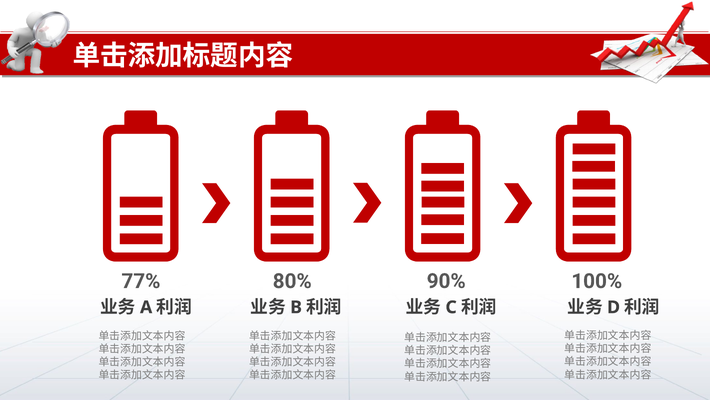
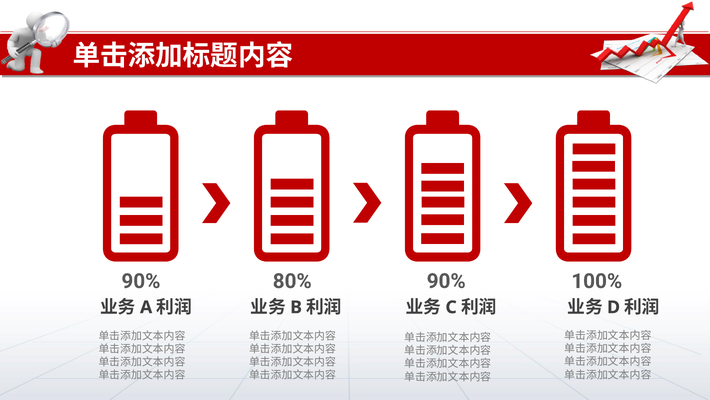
77% at (141, 281): 77% -> 90%
